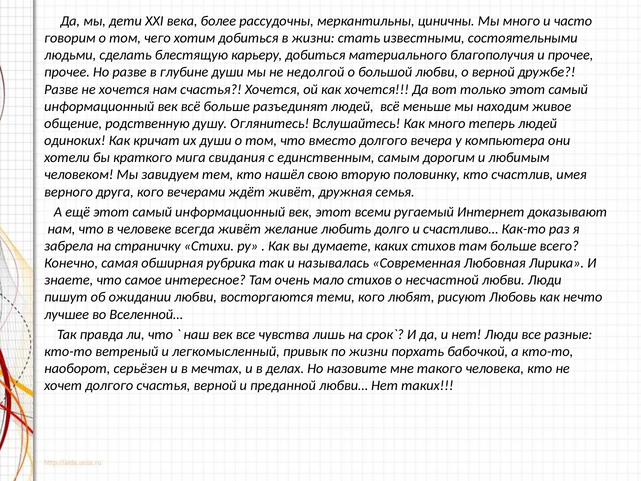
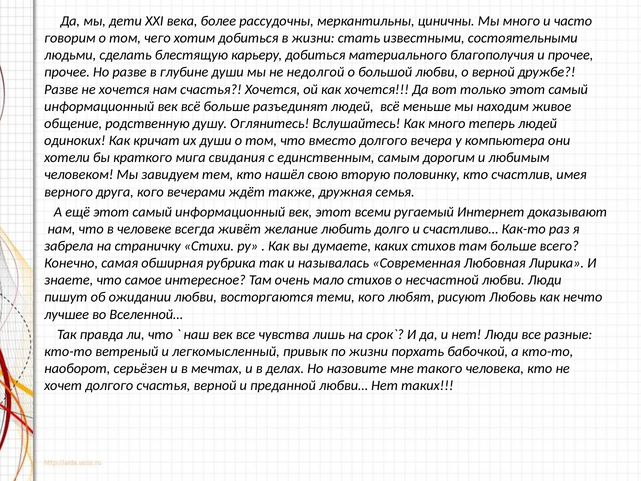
ждёт живёт: живёт -> также
